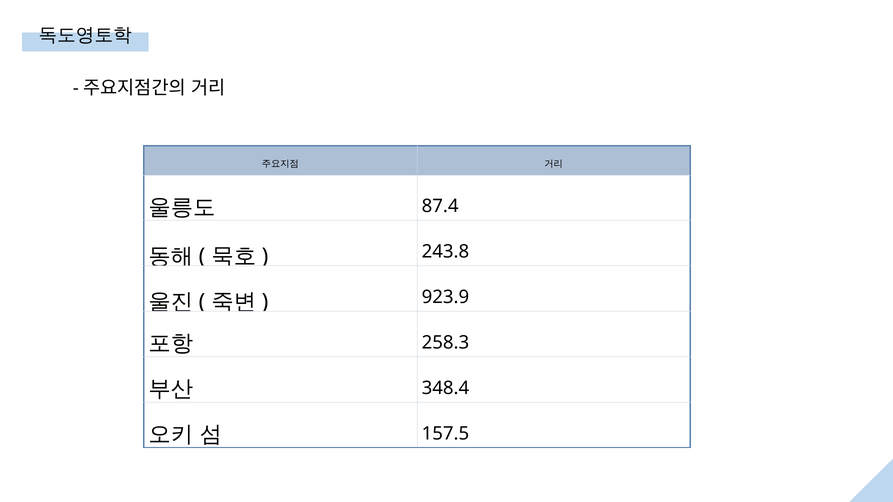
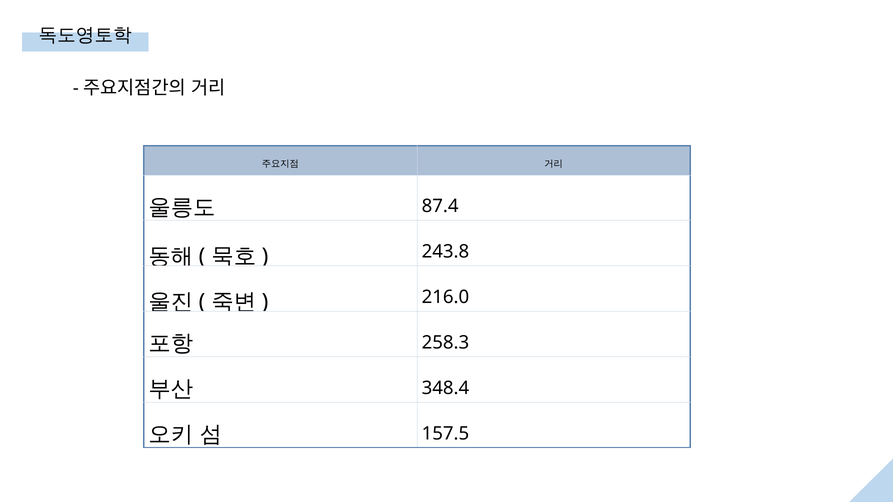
923.9: 923.9 -> 216.0
